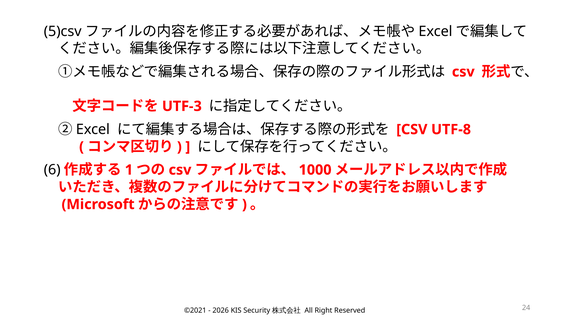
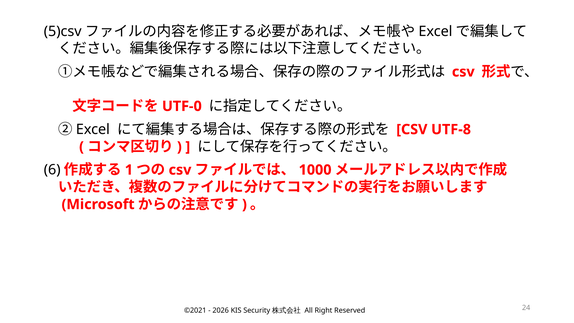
UTF-3: UTF-3 -> UTF-0
